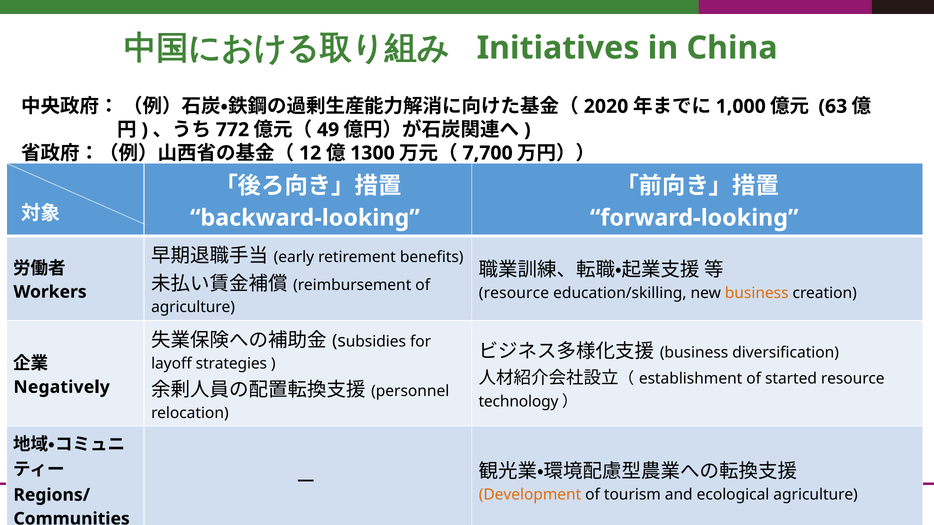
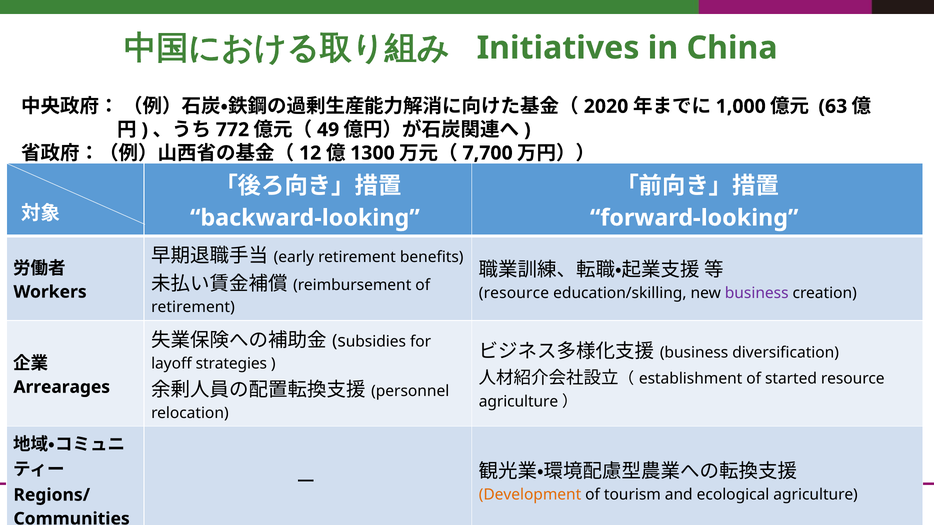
business at (757, 293) colour: orange -> purple
agriculture at (193, 308): agriculture -> retirement
Negatively: Negatively -> Arrearages
technology at (519, 402): technology -> agriculture
